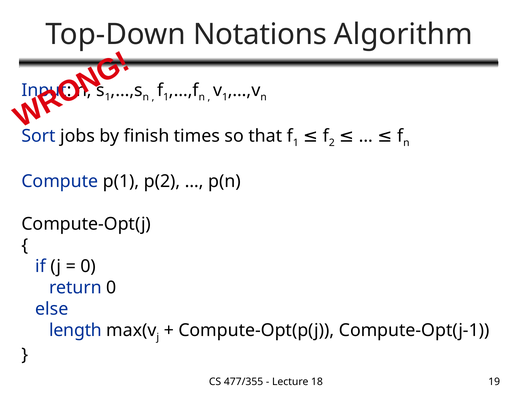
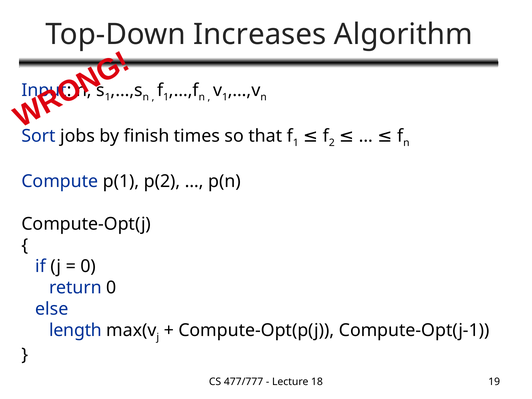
Notations: Notations -> Increases
477/355: 477/355 -> 477/777
